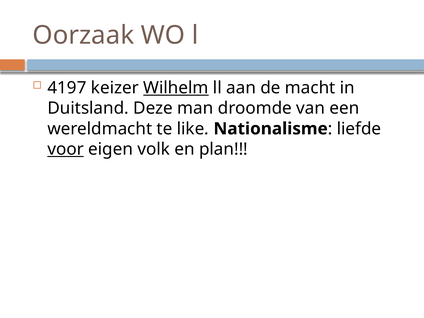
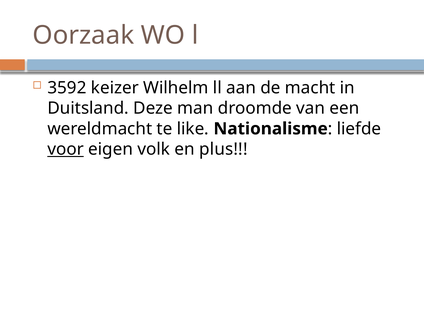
4197: 4197 -> 3592
Wilhelm underline: present -> none
plan: plan -> plus
